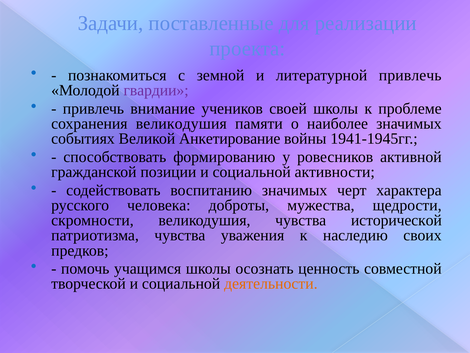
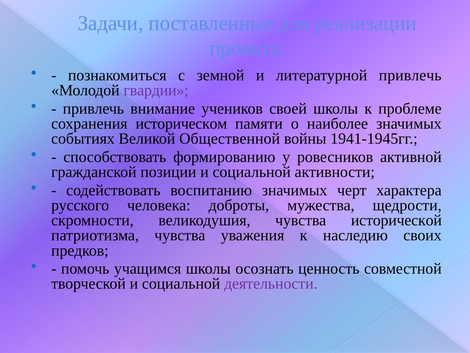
сохранения великодушия: великодушия -> историческом
Анкетирование: Анкетирование -> Общественной
деятельности colour: orange -> purple
